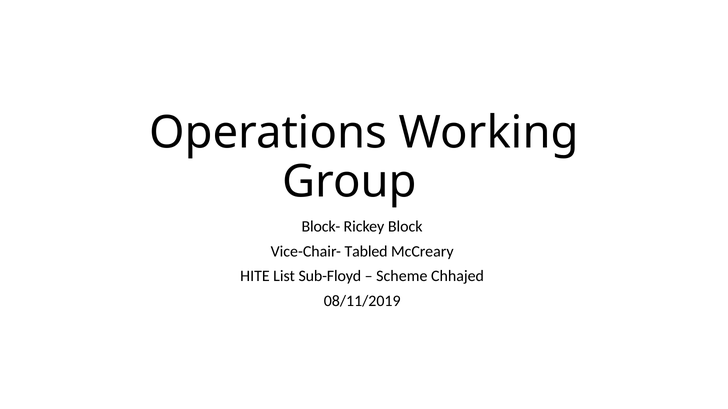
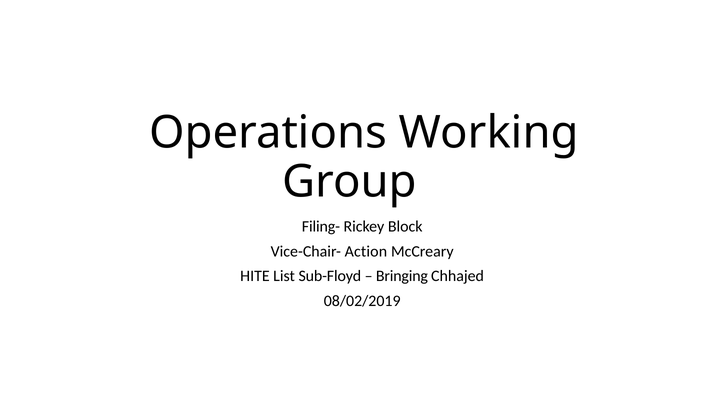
Block-: Block- -> Filing-
Tabled: Tabled -> Action
Scheme: Scheme -> Bringing
08/11/2019: 08/11/2019 -> 08/02/2019
